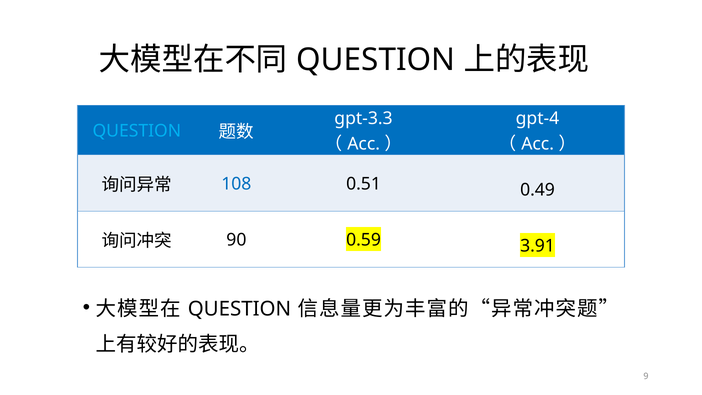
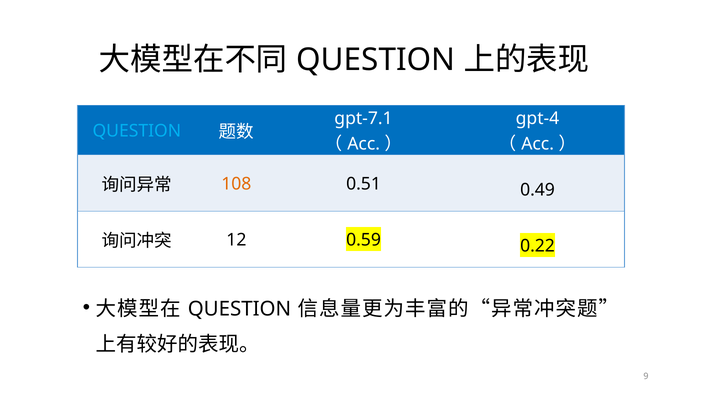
gpt-3.3: gpt-3.3 -> gpt-7.1
108 colour: blue -> orange
90: 90 -> 12
3.91: 3.91 -> 0.22
